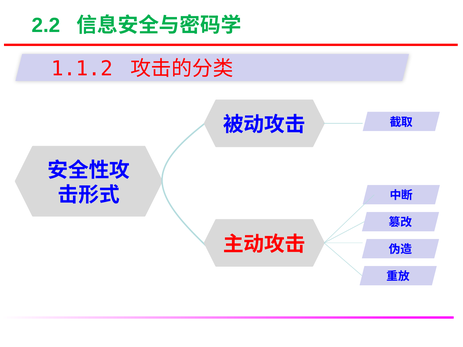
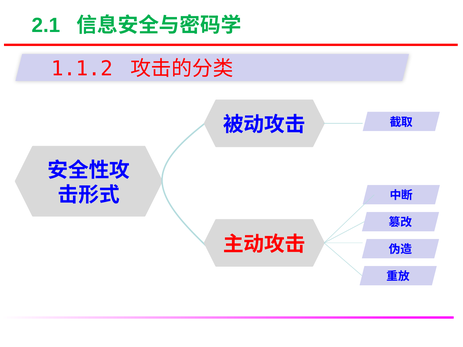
2.2: 2.2 -> 2.1
